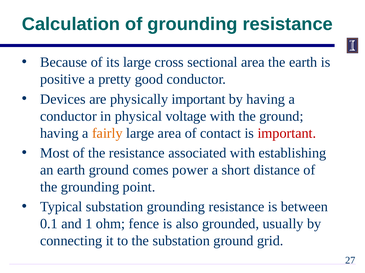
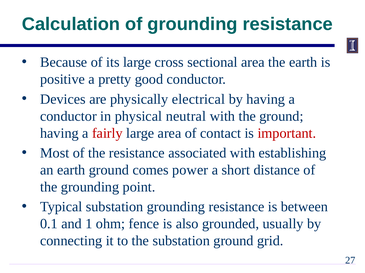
physically important: important -> electrical
voltage: voltage -> neutral
fairly colour: orange -> red
